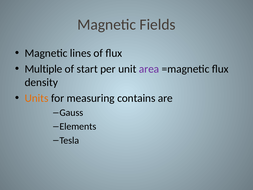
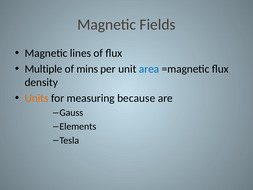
start: start -> mins
area colour: purple -> blue
contains: contains -> because
